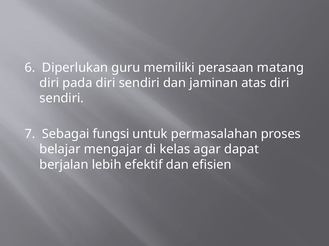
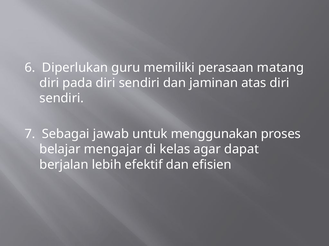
fungsi: fungsi -> jawab
permasalahan: permasalahan -> menggunakan
